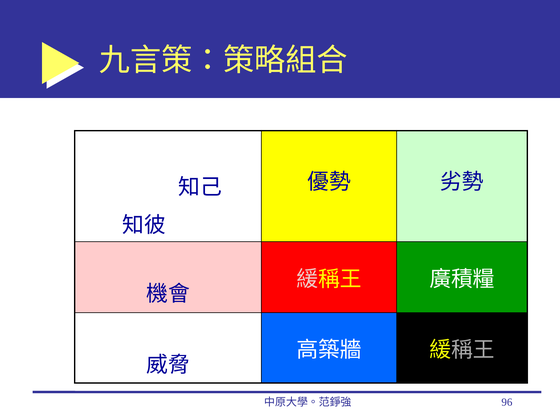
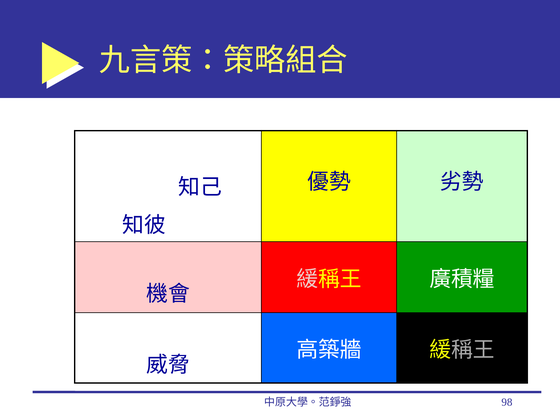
96: 96 -> 98
